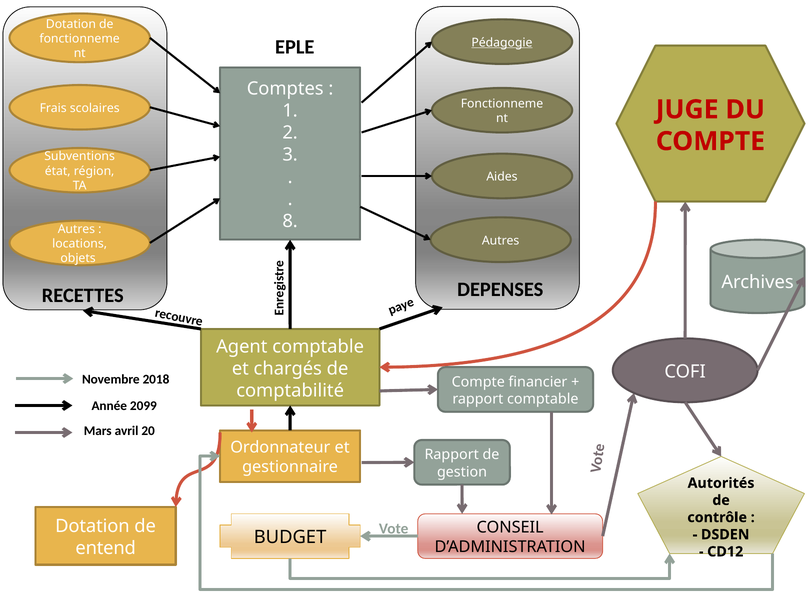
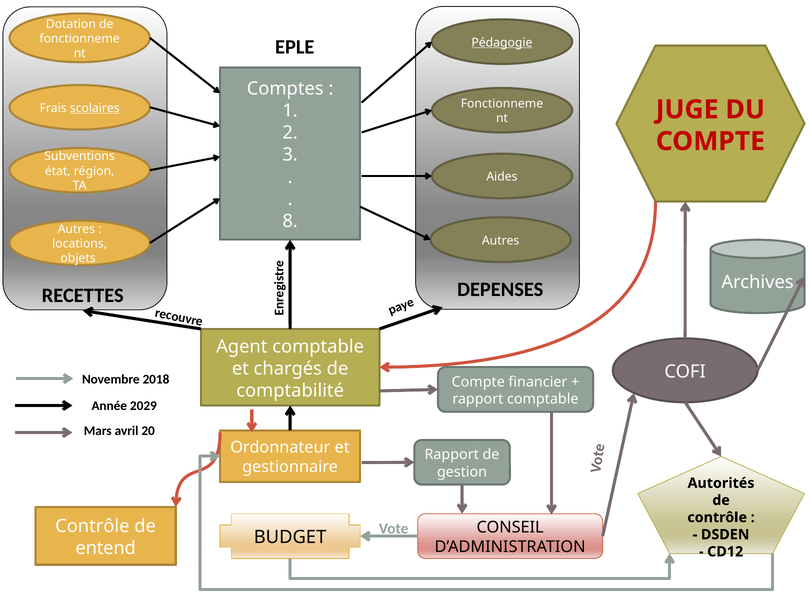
scolaires underline: none -> present
2099: 2099 -> 2029
Dotation at (92, 526): Dotation -> Contrôle
